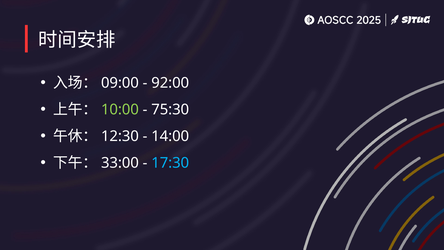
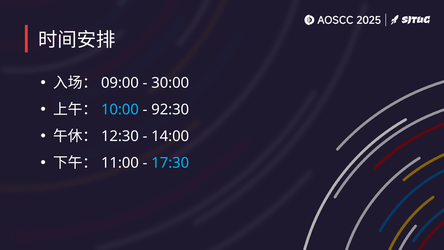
92:00: 92:00 -> 30:00
10:00 colour: light green -> light blue
75:30: 75:30 -> 92:30
33:00: 33:00 -> 11:00
